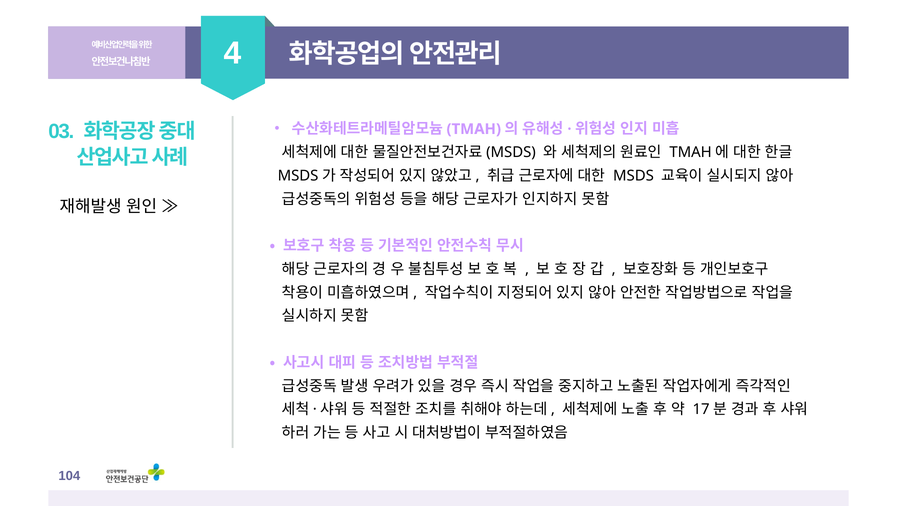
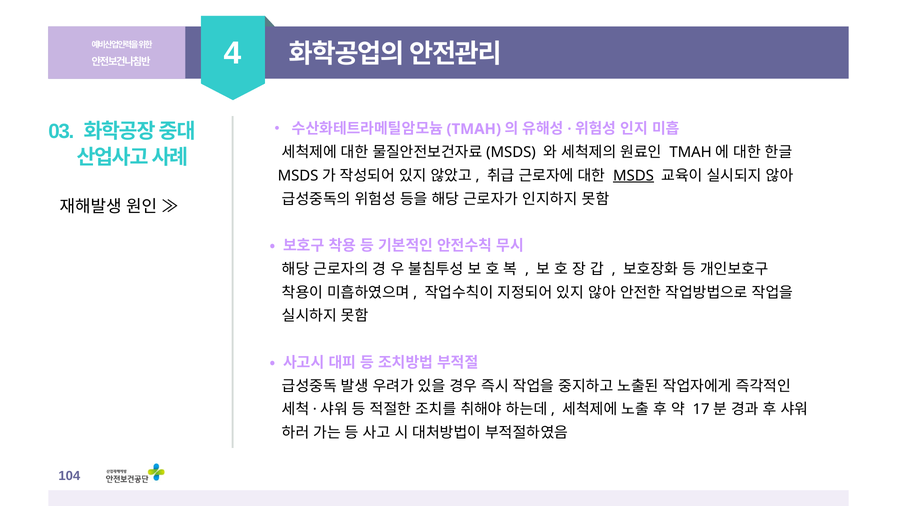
MSDS underline: none -> present
